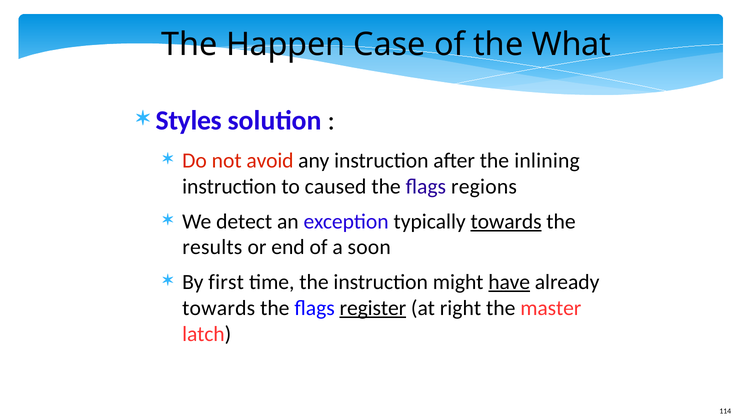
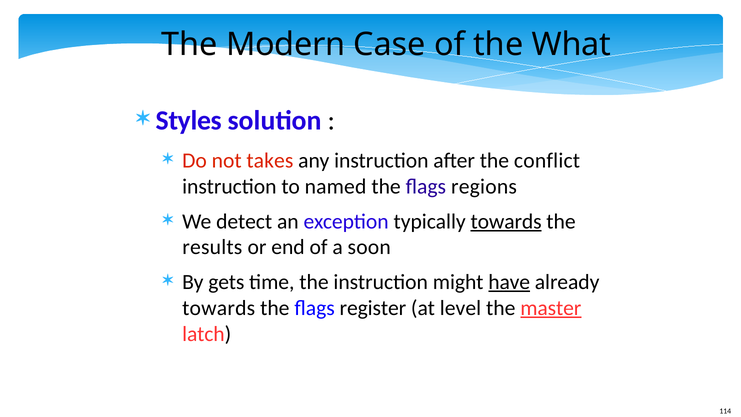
Happen: Happen -> Modern
avoid: avoid -> takes
inlining: inlining -> conflict
caused: caused -> named
first: first -> gets
register underline: present -> none
right: right -> level
master underline: none -> present
